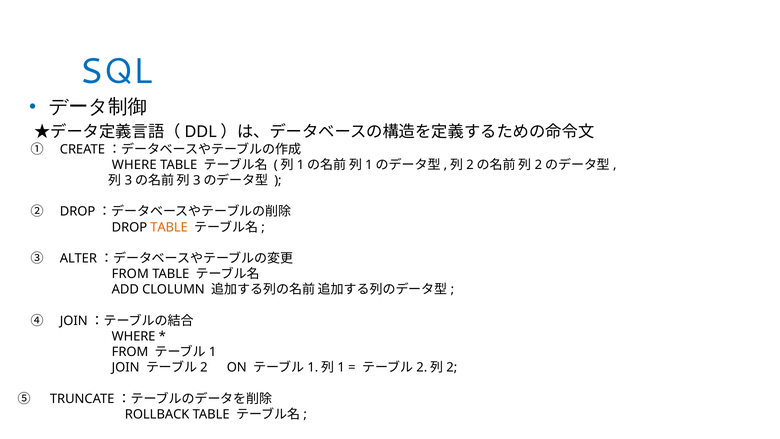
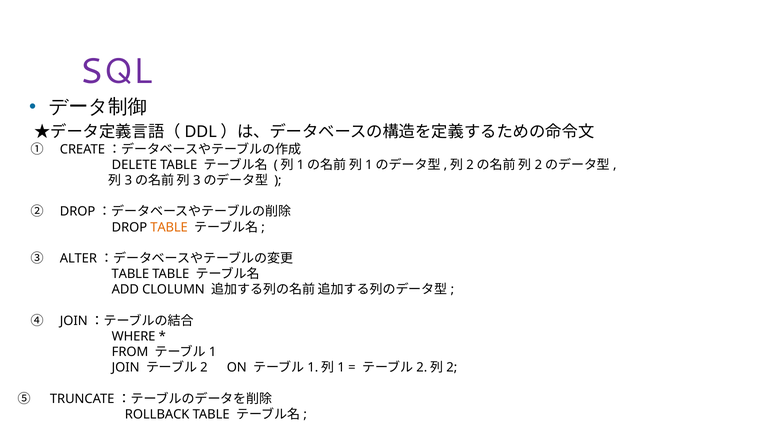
SQL colour: blue -> purple
WHERE at (134, 165): WHERE -> DELETE
FROM at (130, 274): FROM -> TABLE
